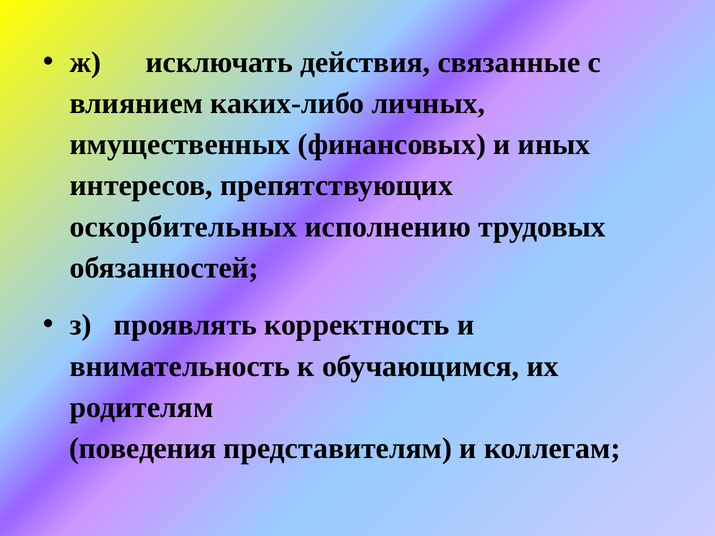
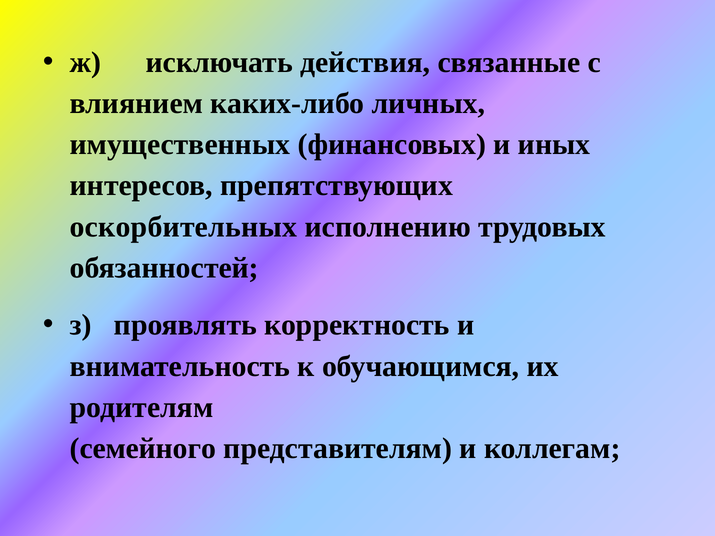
поведения: поведения -> семейного
